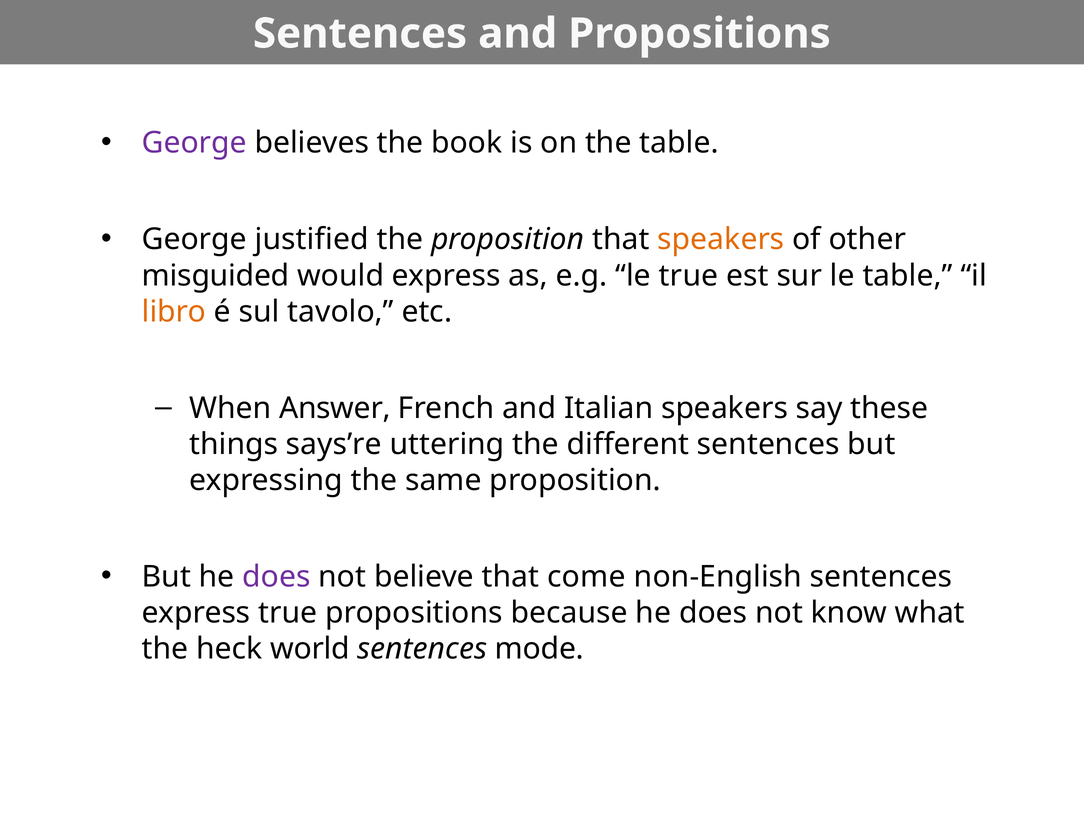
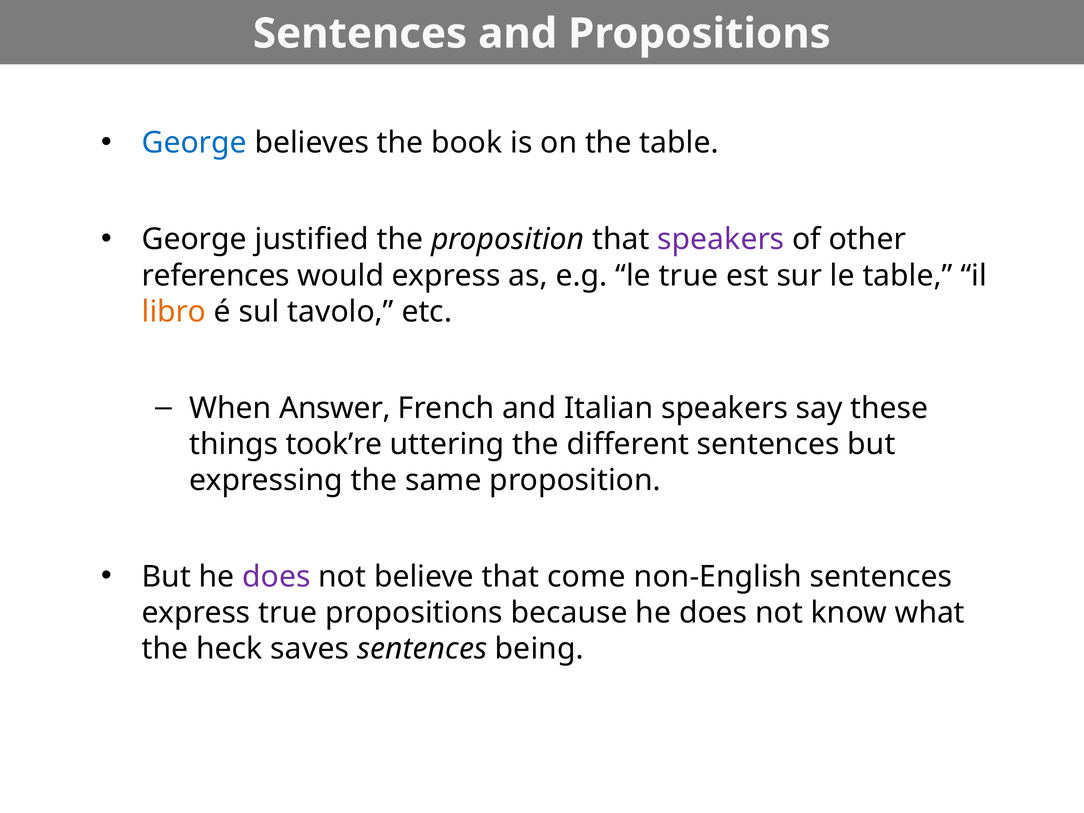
George at (194, 143) colour: purple -> blue
speakers at (721, 239) colour: orange -> purple
misguided: misguided -> references
says’re: says’re -> took’re
world: world -> saves
mode: mode -> being
